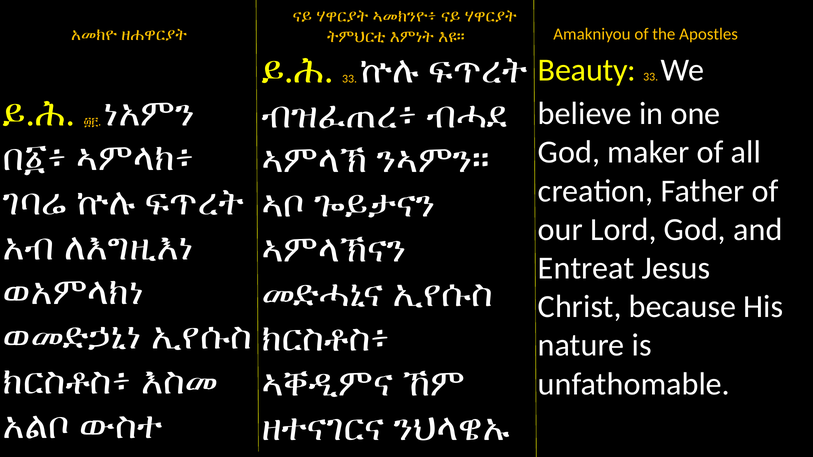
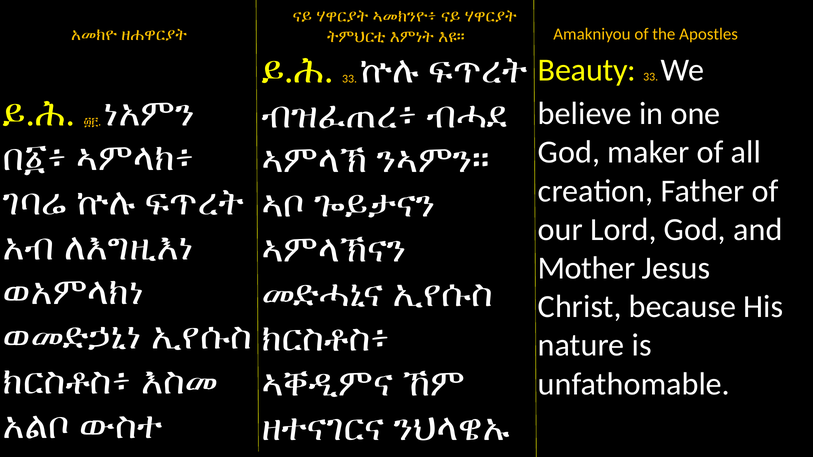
Entreat: Entreat -> Mother
